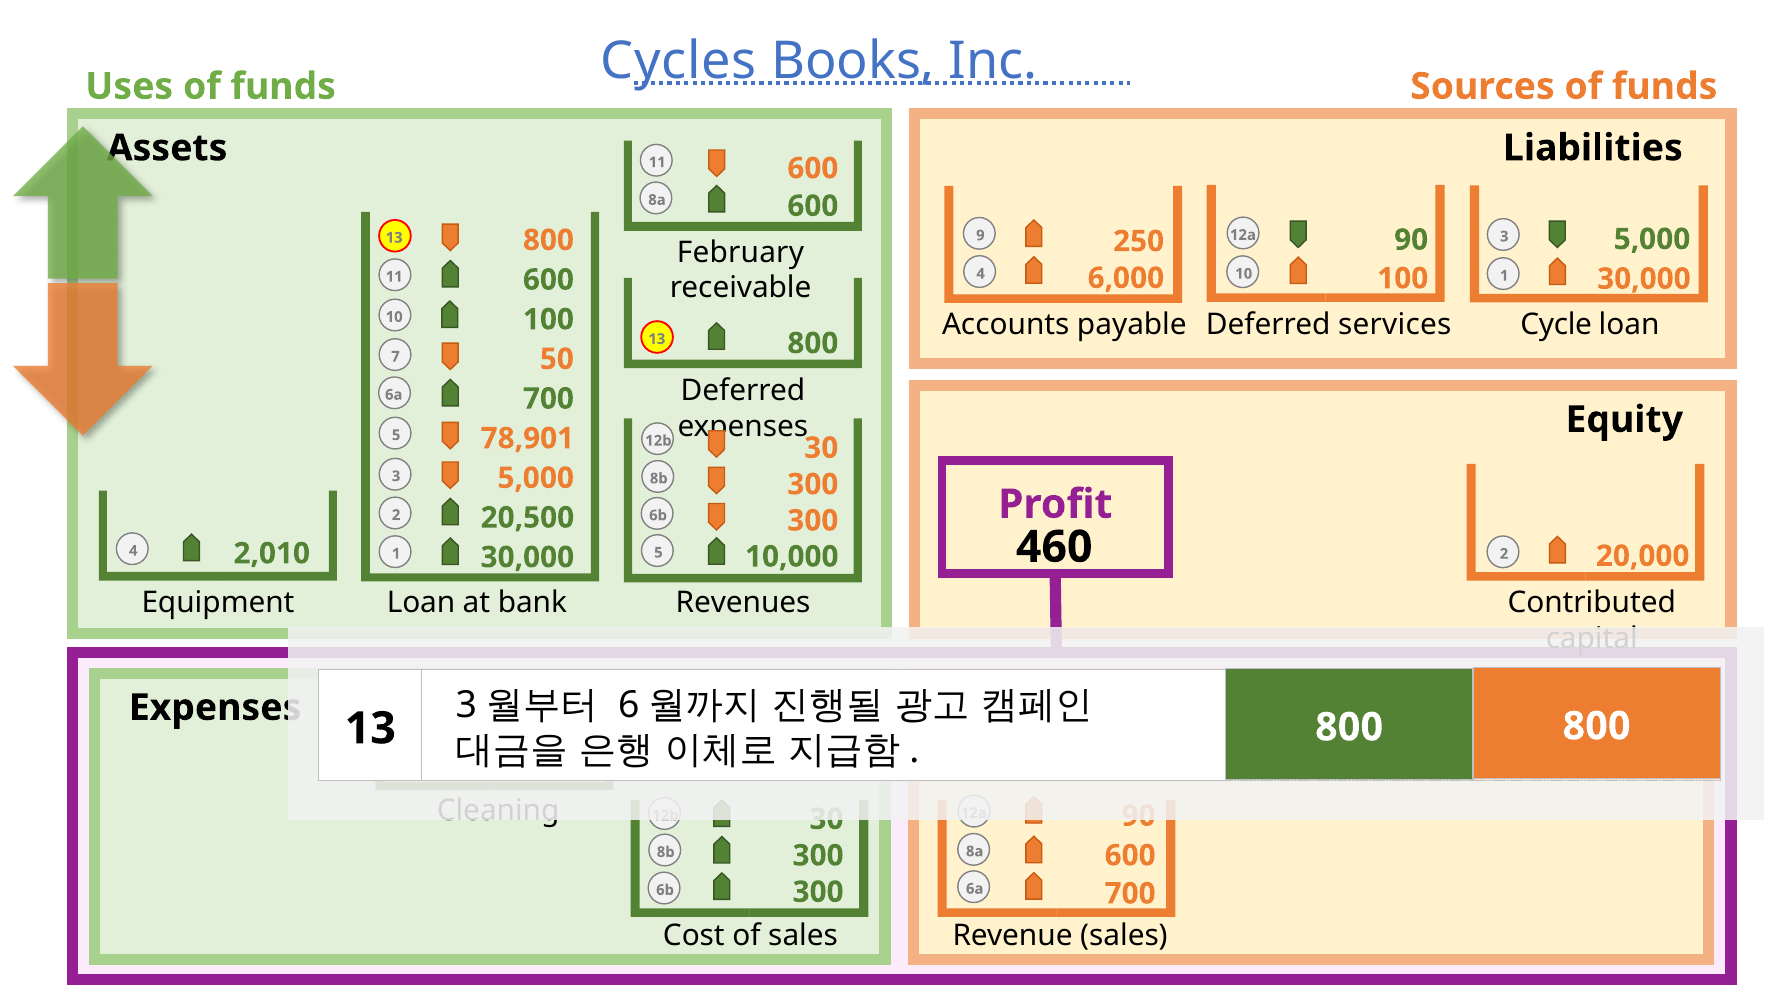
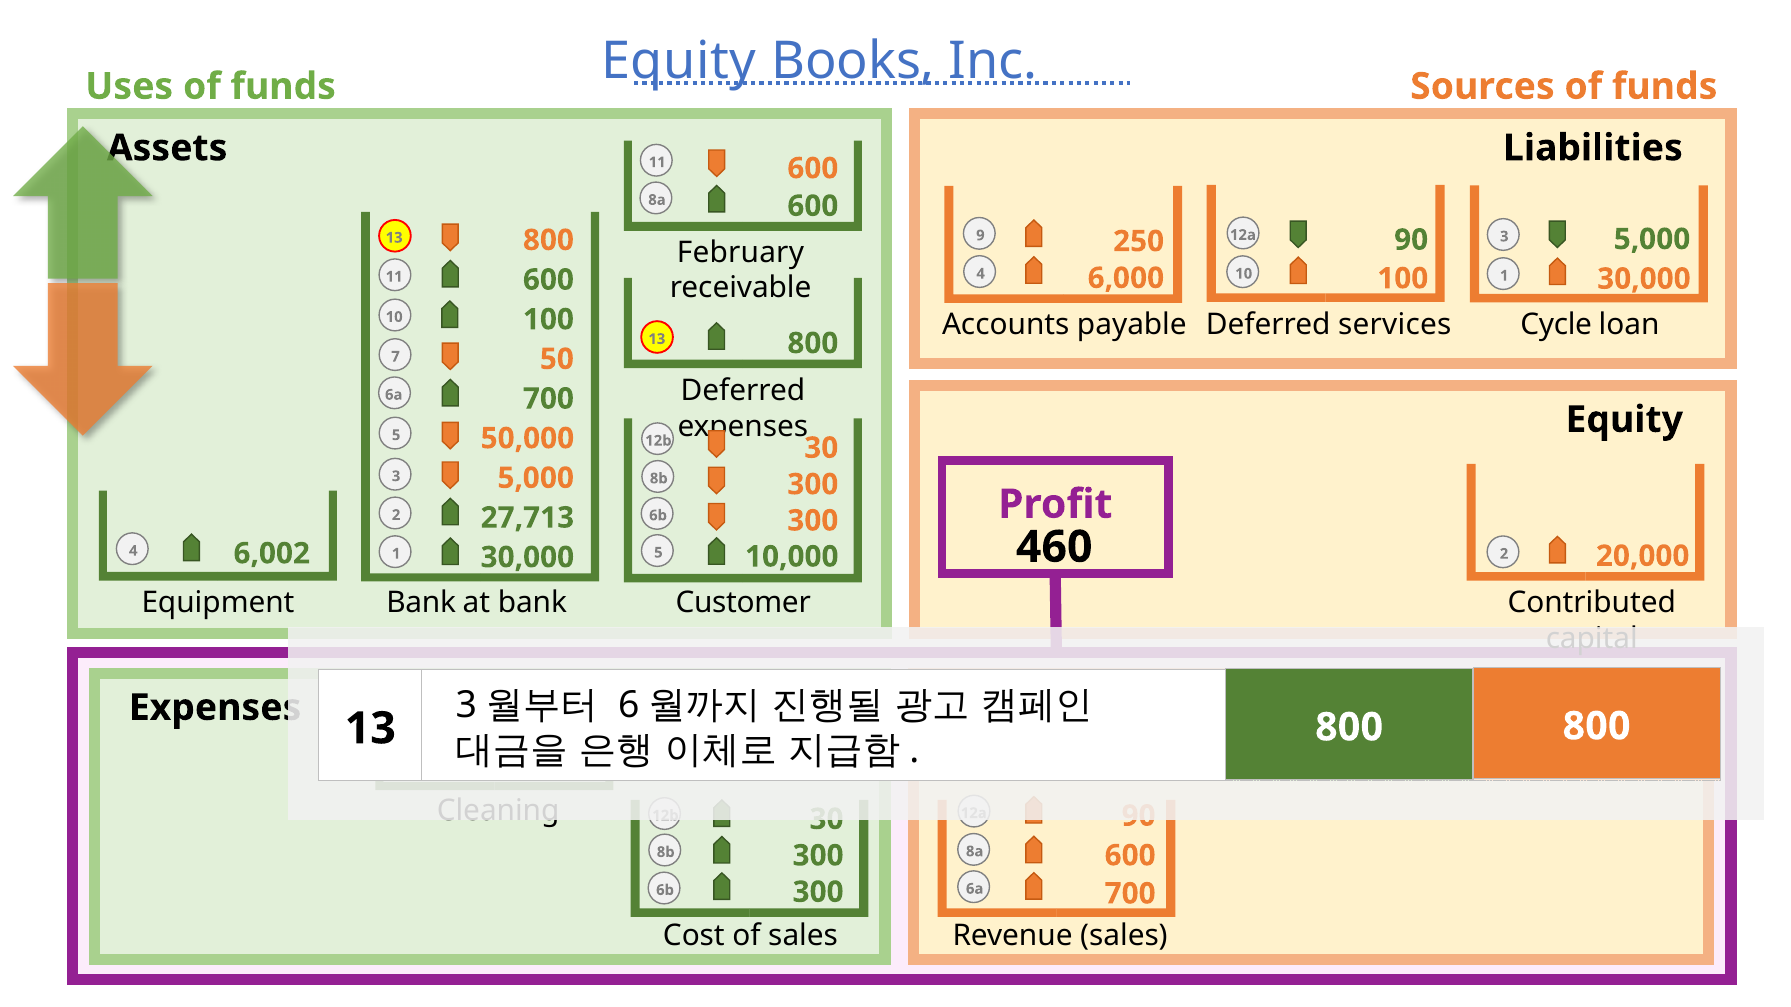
Cycles at (679, 61): Cycles -> Equity
78,901: 78,901 -> 50,000
20,500: 20,500 -> 27,713
2,010: 2,010 -> 6,002
Loan at (421, 603): Loan -> Bank
Revenues: Revenues -> Customer
